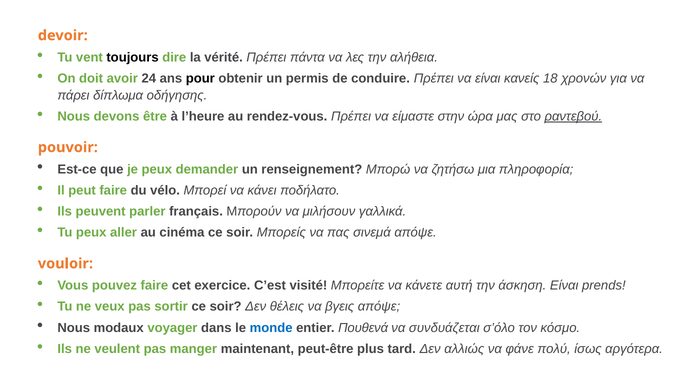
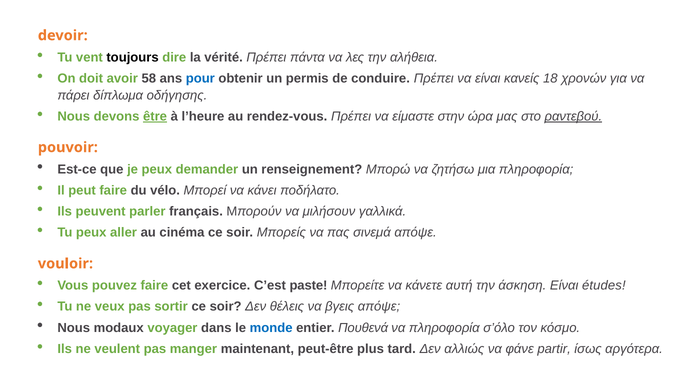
24: 24 -> 58
pour colour: black -> blue
être underline: none -> present
visité: visité -> paste
prends: prends -> études
να συνδυάζεται: συνδυάζεται -> πληροφορία
πολύ: πολύ -> partir
